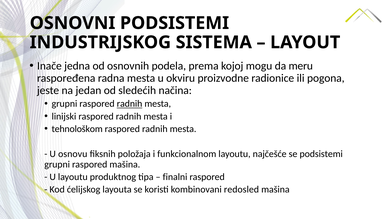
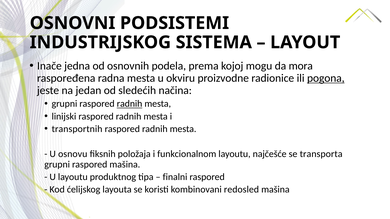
meru: meru -> mora
pogona underline: none -> present
tehnološkom: tehnološkom -> transportnih
se podsistemi: podsistemi -> transporta
